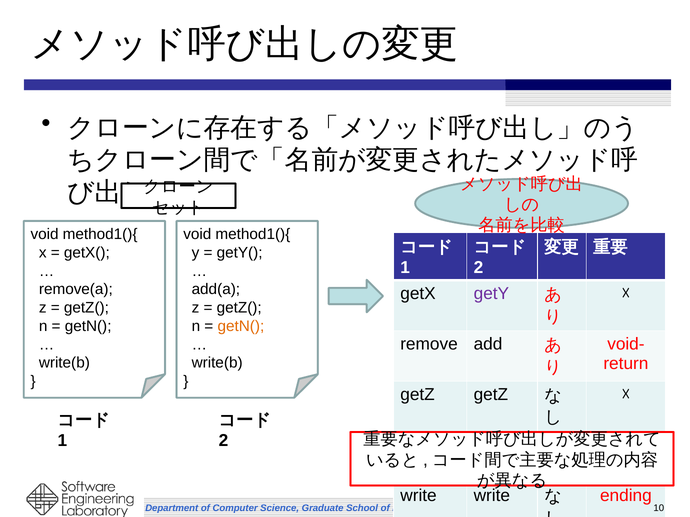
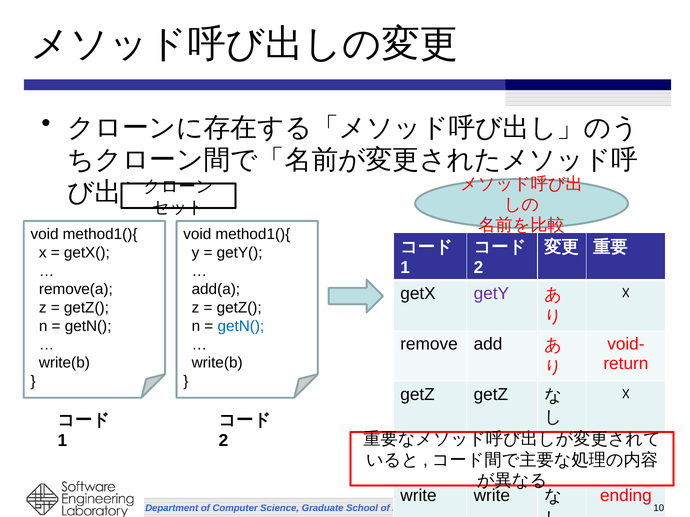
getN( at (241, 326) colour: orange -> blue
